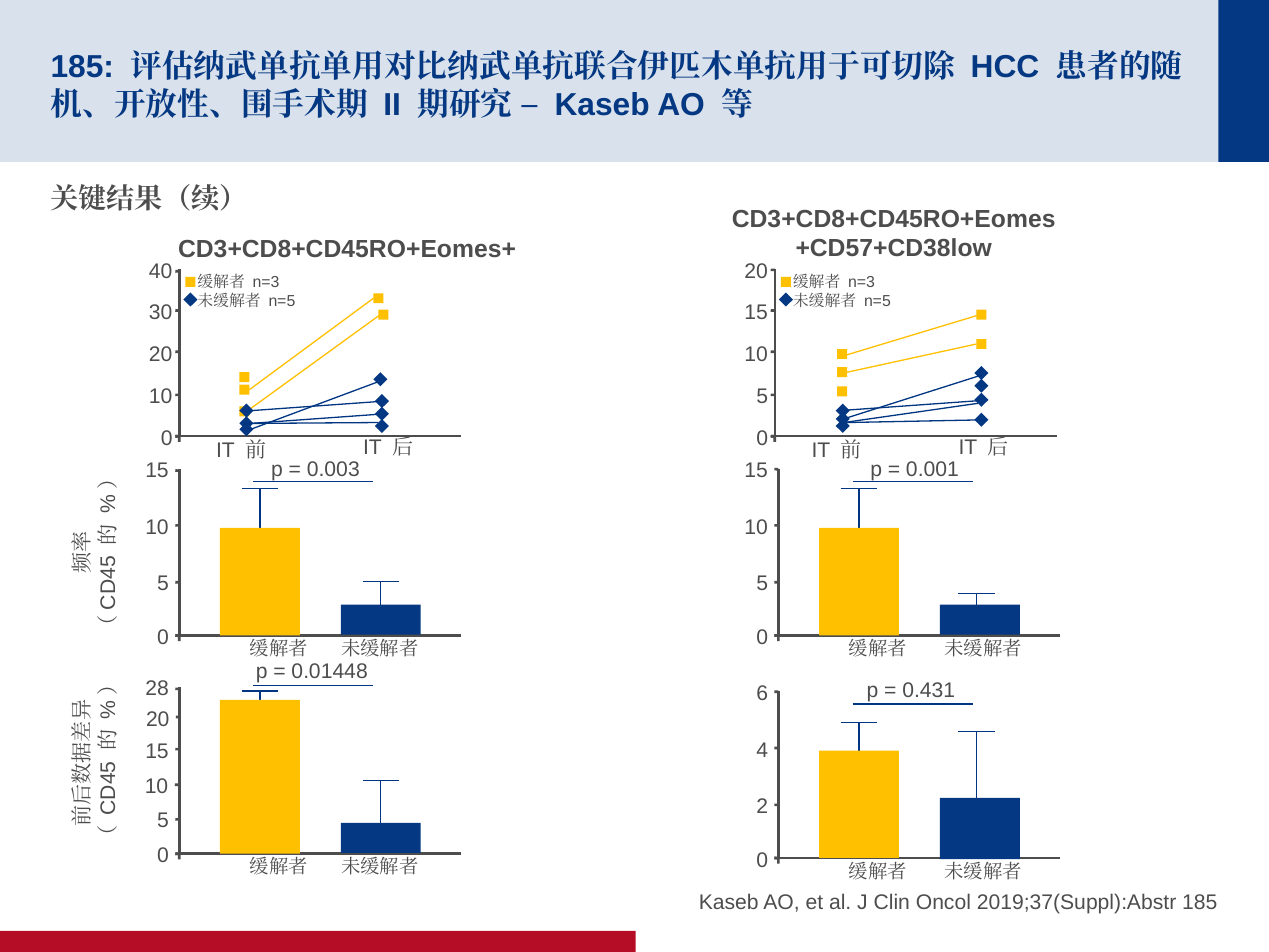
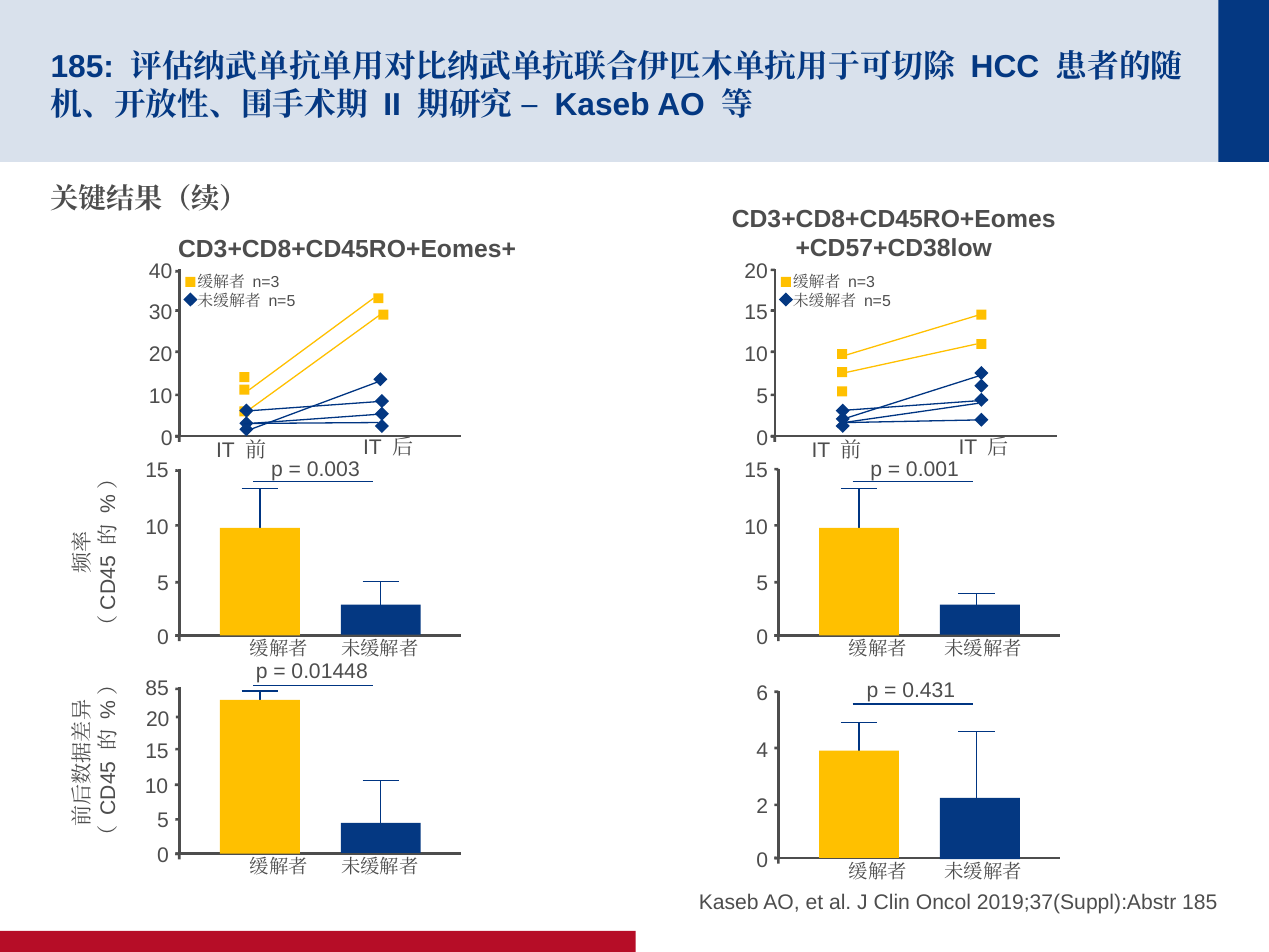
28: 28 -> 85
